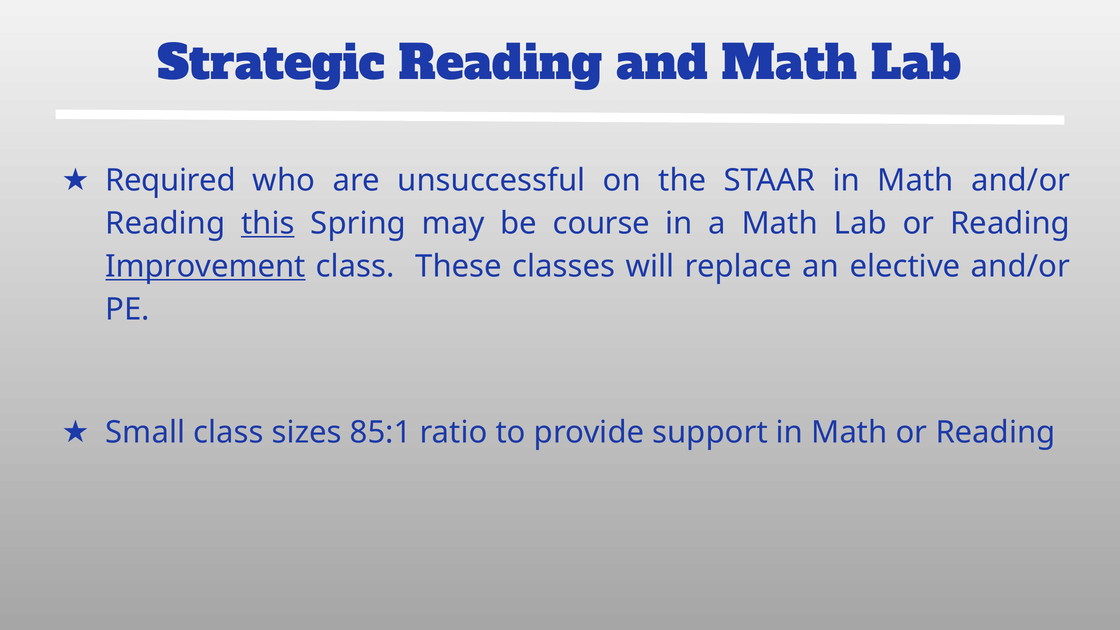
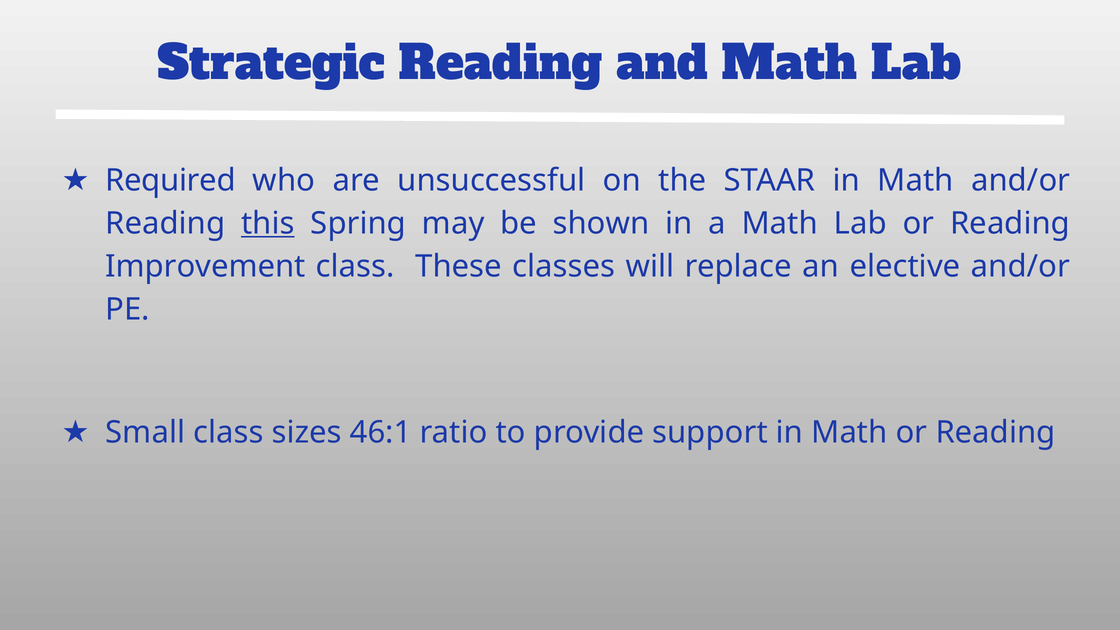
course: course -> shown
Improvement underline: present -> none
85:1: 85:1 -> 46:1
